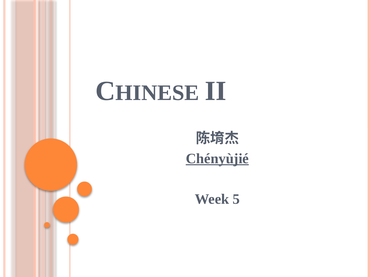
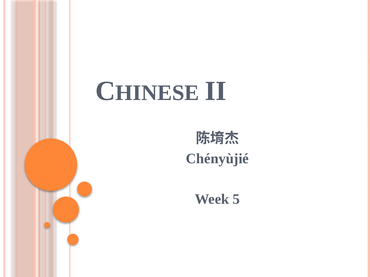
Chényùjié underline: present -> none
